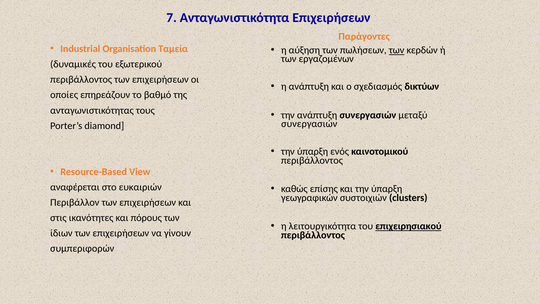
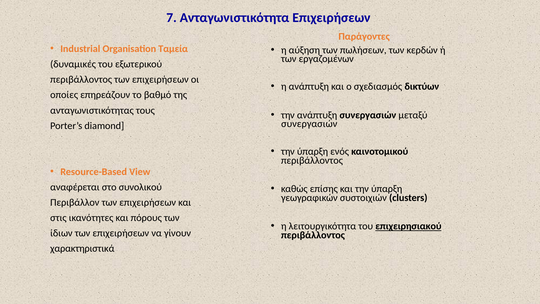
των at (397, 50) underline: present -> none
ευκαιριών: ευκαιριών -> συνολικού
συμπεριφορών: συμπεριφορών -> χαρακτηριστικά
